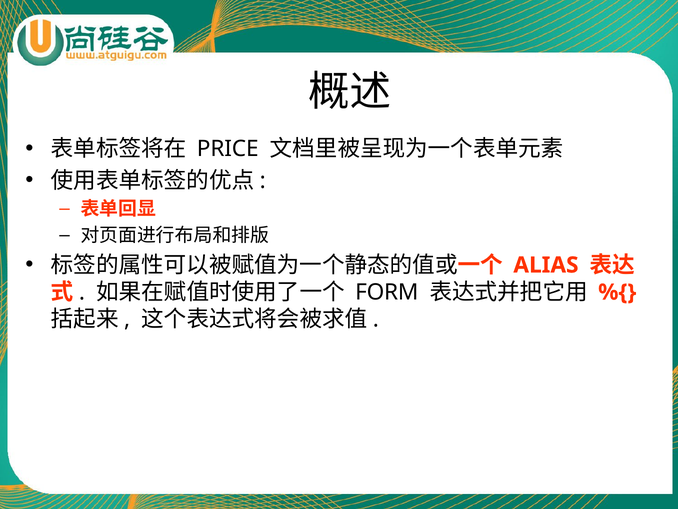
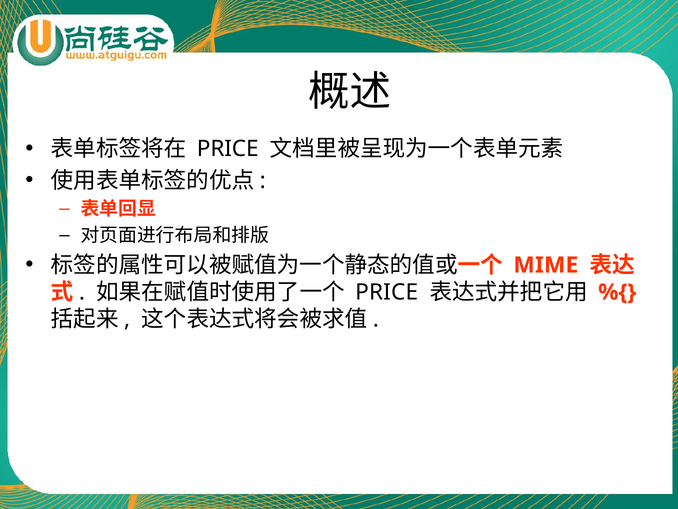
ALIAS: ALIAS -> MIME
FORM at (387, 292): FORM -> PRICE
